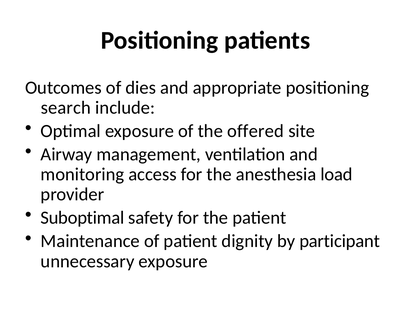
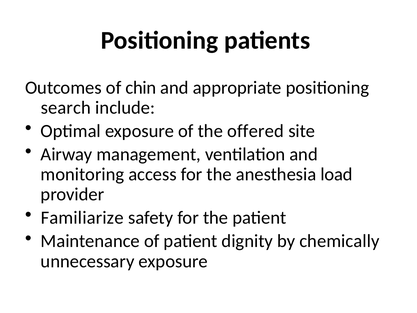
dies: dies -> chin
Suboptimal: Suboptimal -> Familiarize
participant: participant -> chemically
